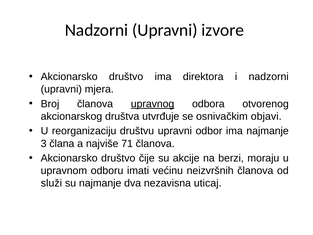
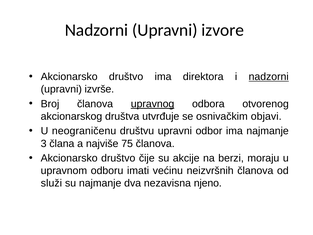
nadzorni at (269, 77) underline: none -> present
mjera: mjera -> izvrše
reorganizaciju: reorganizaciju -> neograničenu
71: 71 -> 75
uticaj: uticaj -> njeno
